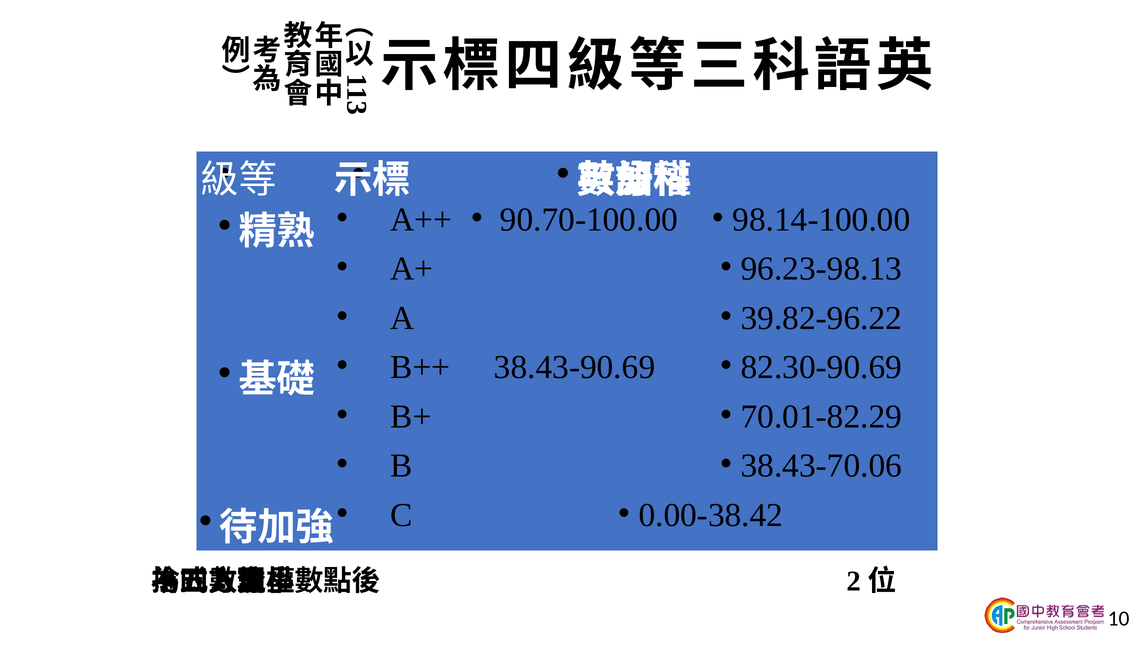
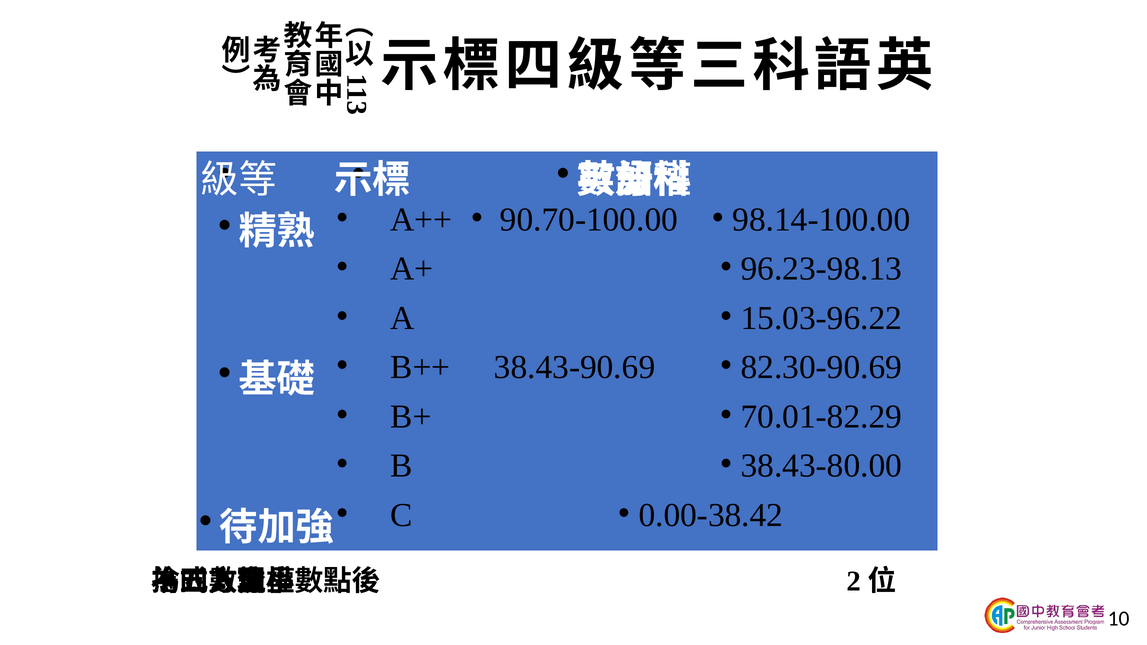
39.82-96.22: 39.82-96.22 -> 15.03-96.22
38.43-70.06: 38.43-70.06 -> 38.43-80.00
